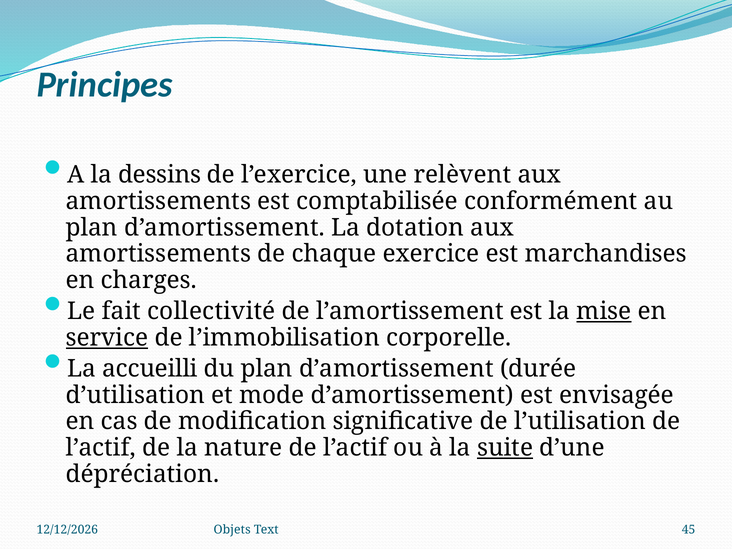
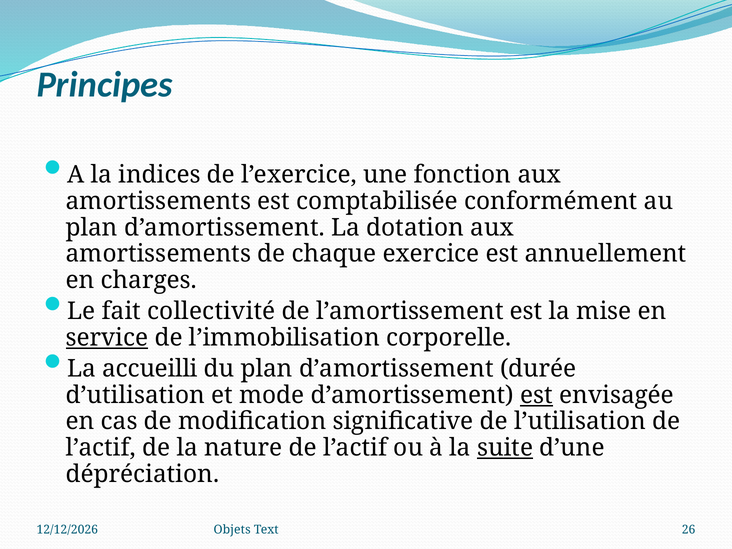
dessins: dessins -> indices
relèvent: relèvent -> fonction
marchandises: marchandises -> annuellement
mise underline: present -> none
est at (537, 395) underline: none -> present
45: 45 -> 26
